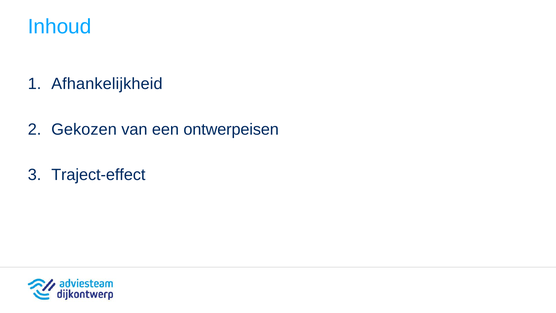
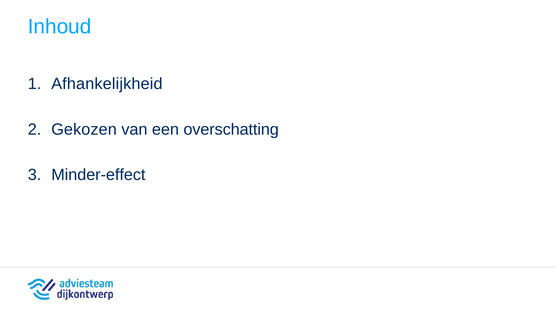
ontwerpeisen: ontwerpeisen -> overschatting
Traject-effect: Traject-effect -> Minder-effect
